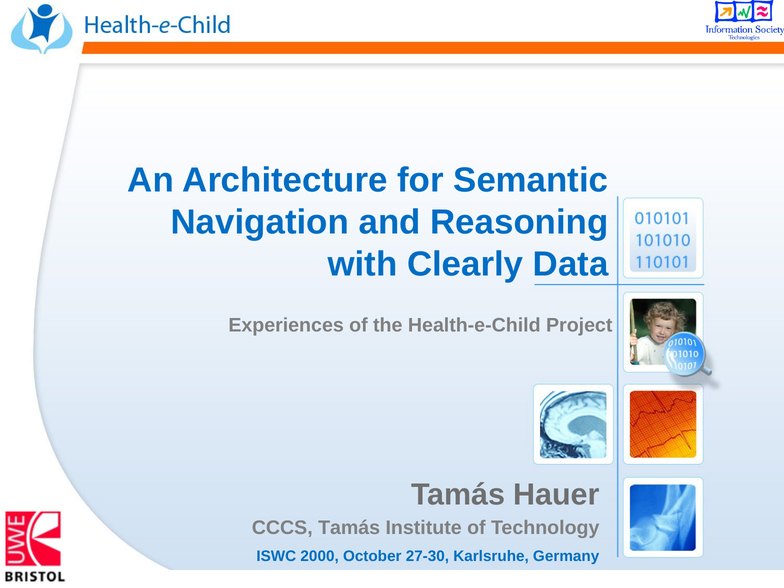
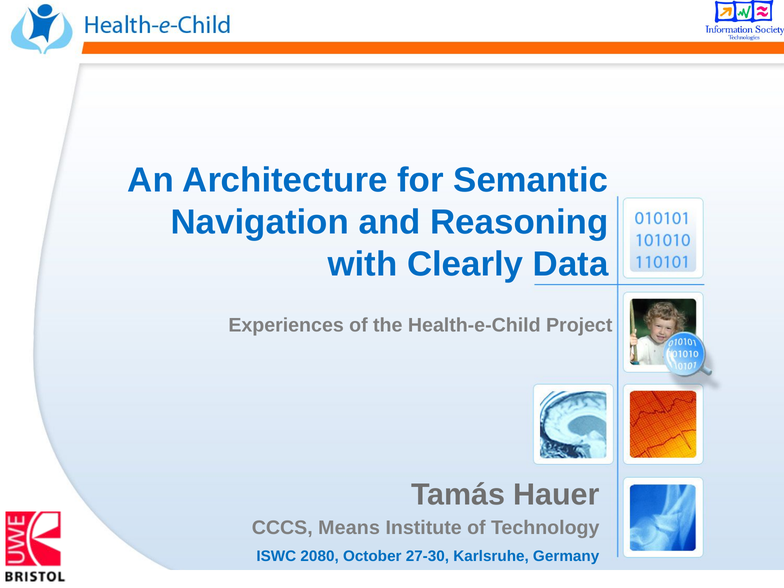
CCCS Tamás: Tamás -> Means
2000: 2000 -> 2080
